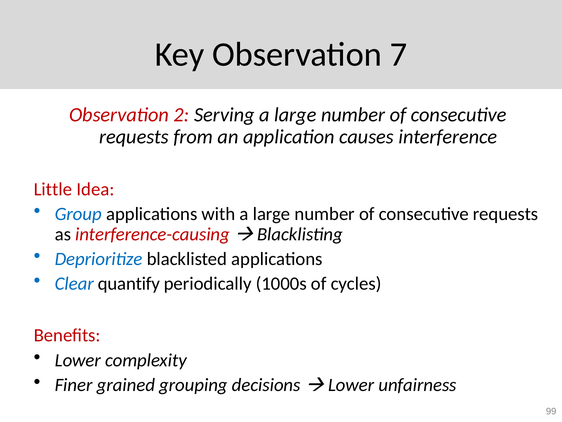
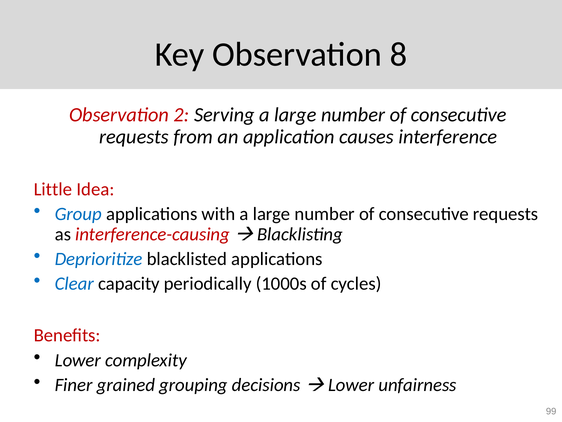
7: 7 -> 8
quantify: quantify -> capacity
